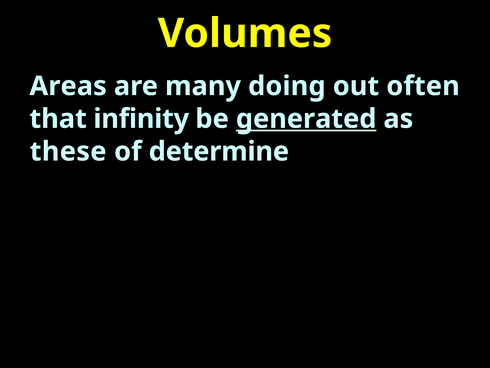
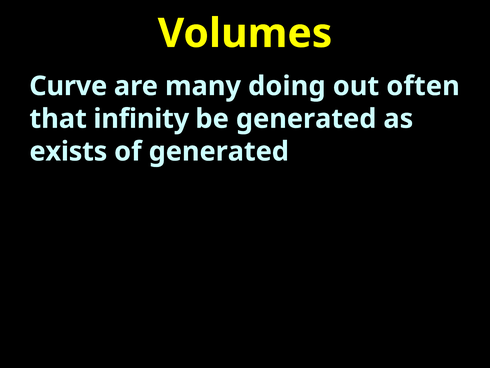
Areas: Areas -> Curve
generated at (306, 119) underline: present -> none
these: these -> exists
of determine: determine -> generated
